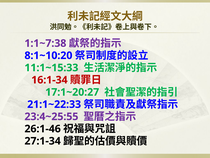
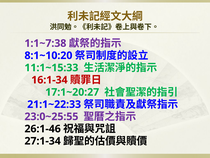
23:4~25:55: 23:4~25:55 -> 23:0~25:55
